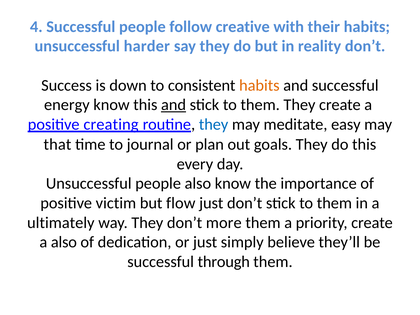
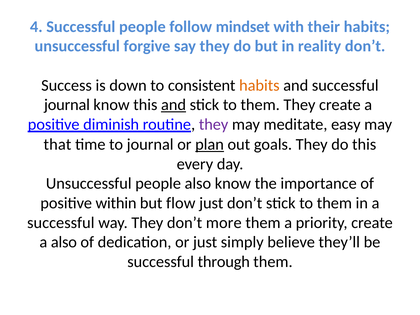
creative: creative -> mindset
harder: harder -> forgive
energy at (67, 105): energy -> journal
creating: creating -> diminish
they at (214, 124) colour: blue -> purple
plan underline: none -> present
victim: victim -> within
ultimately at (61, 223): ultimately -> successful
